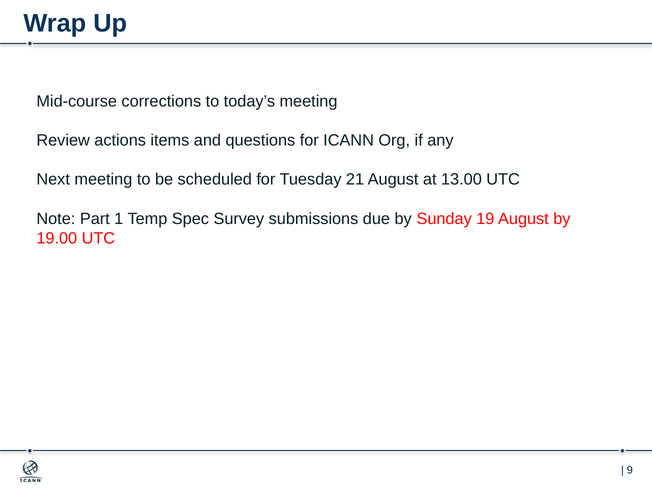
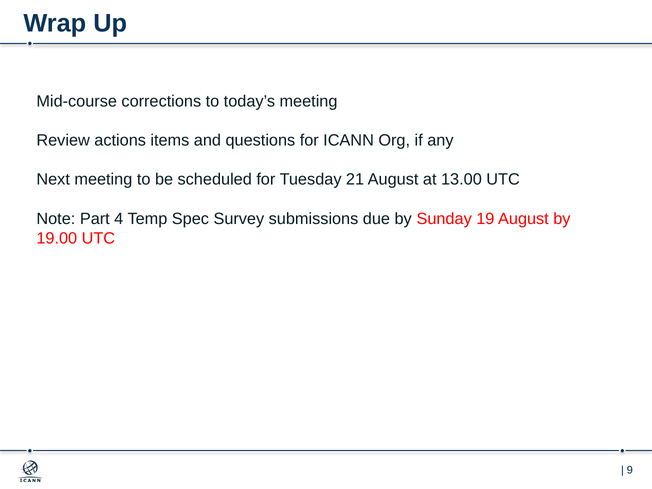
1: 1 -> 4
